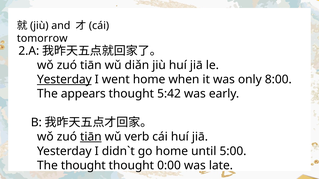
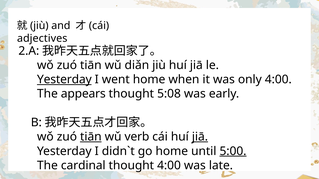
tomorrow: tomorrow -> adjectives
only 8:00: 8:00 -> 4:00
5:42: 5:42 -> 5:08
jiā at (200, 137) underline: none -> present
5:00 underline: none -> present
The thought: thought -> cardinal
thought 0:00: 0:00 -> 4:00
